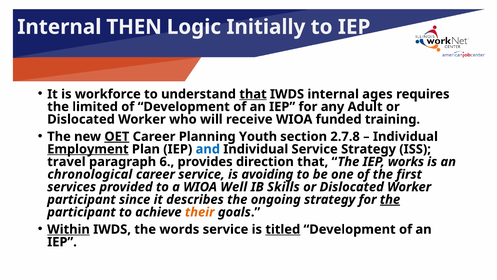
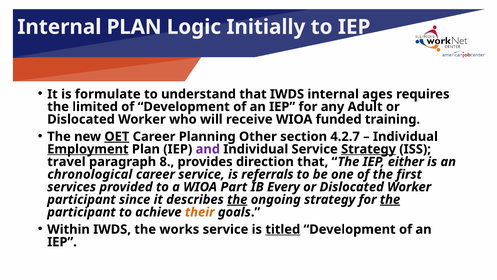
Internal THEN: THEN -> PLAN
workforce: workforce -> formulate
that at (253, 94) underline: present -> none
Youth: Youth -> Other
2.7.8: 2.7.8 -> 4.2.7
and colour: blue -> purple
Strategy at (369, 149) underline: none -> present
6: 6 -> 8
works: works -> either
avoiding: avoiding -> referrals
Well: Well -> Part
Skills: Skills -> Every
the at (237, 199) underline: none -> present
Within underline: present -> none
words: words -> works
